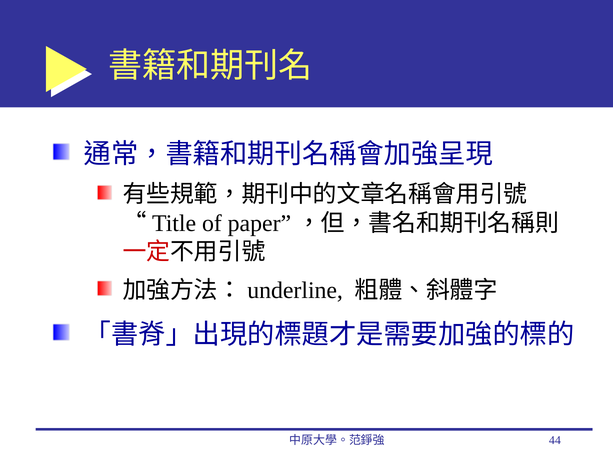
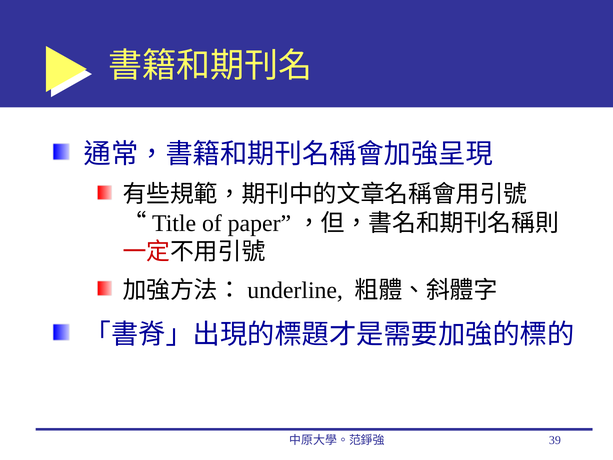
44: 44 -> 39
